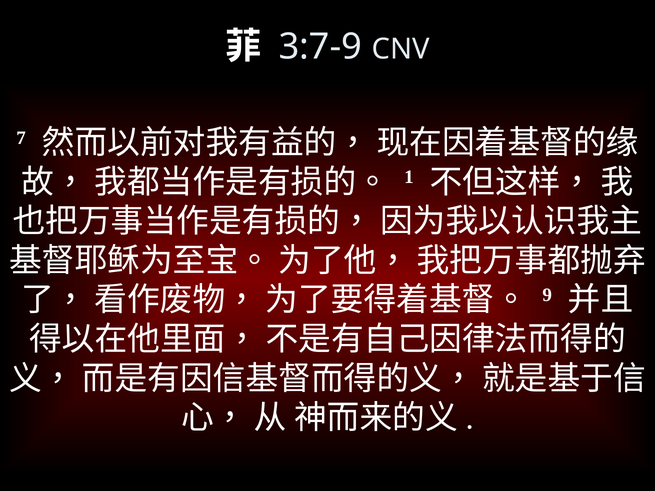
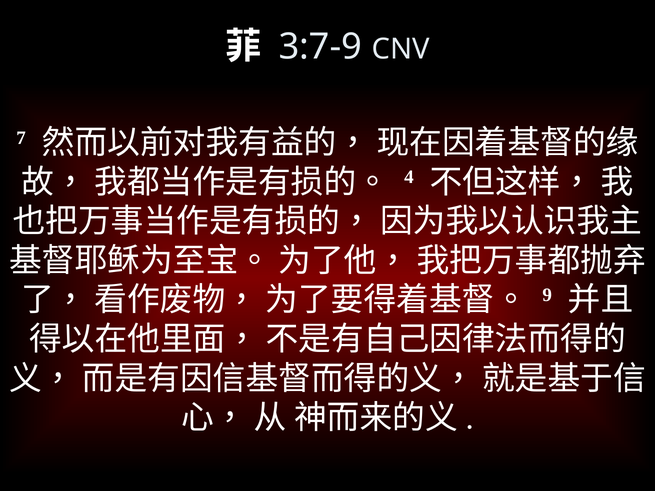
1: 1 -> 4
